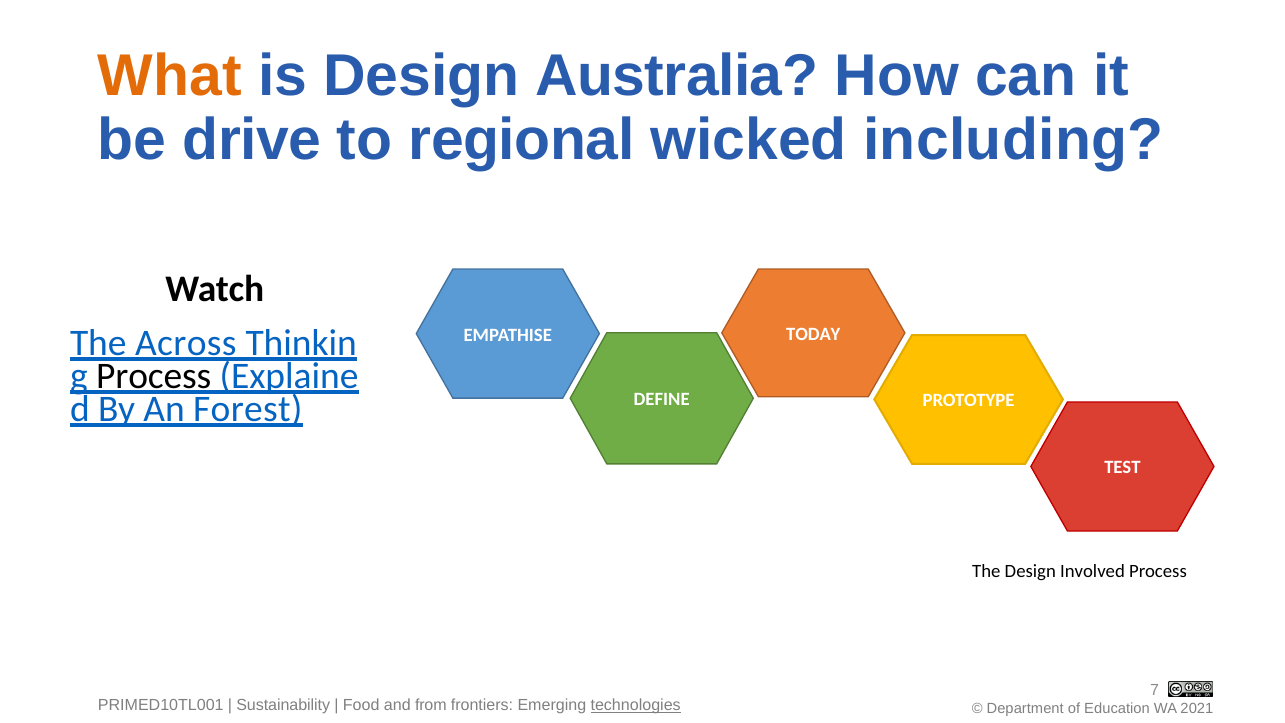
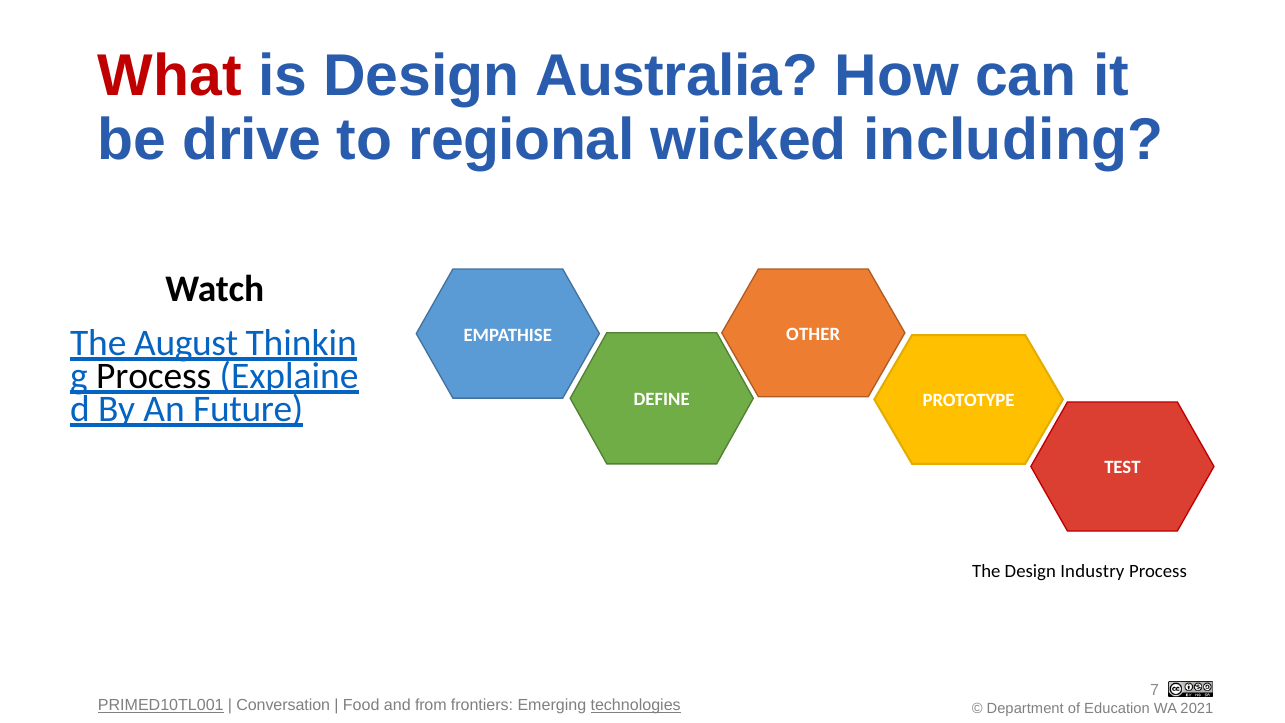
What colour: orange -> red
TODAY: TODAY -> OTHER
Across: Across -> August
Forest: Forest -> Future
Involved: Involved -> Industry
PRIMED10TL001 underline: none -> present
Sustainability: Sustainability -> Conversation
